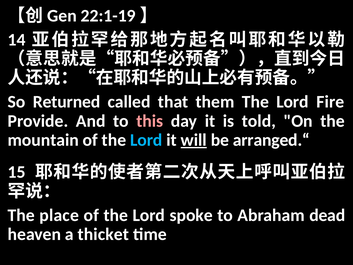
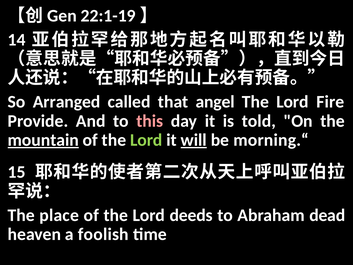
Returned: Returned -> Arranged
them: them -> angel
mountain underline: none -> present
Lord at (146, 140) colour: light blue -> light green
arranged.“: arranged.“ -> morning.“
spoke: spoke -> deeds
thicket: thicket -> foolish
